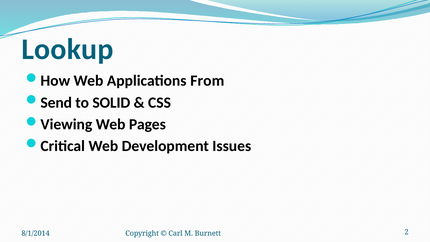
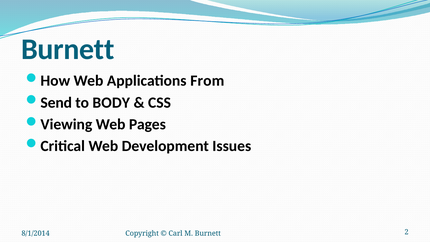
Lookup at (67, 49): Lookup -> Burnett
SOLID: SOLID -> BODY
